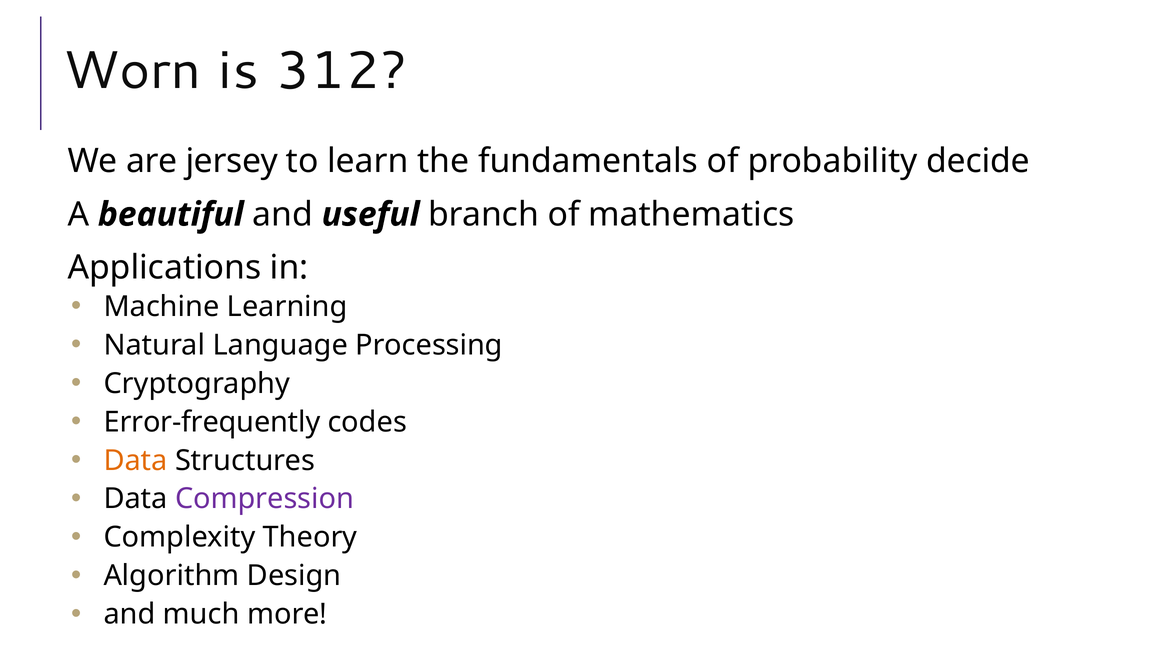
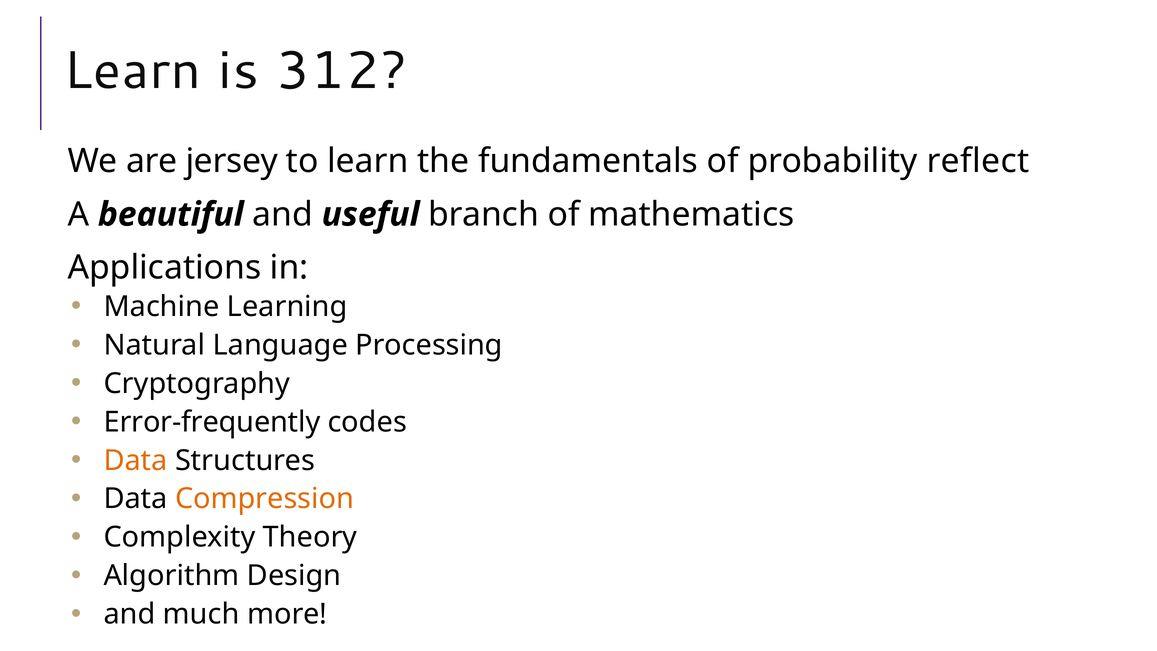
Worn at (132, 71): Worn -> Learn
decide: decide -> reflect
Compression colour: purple -> orange
